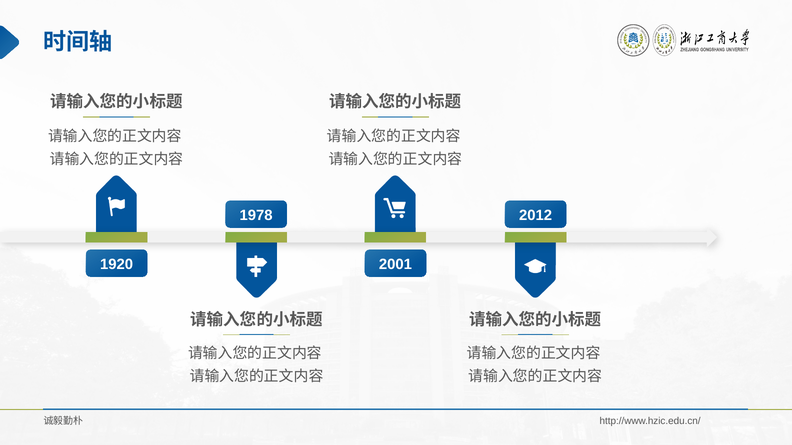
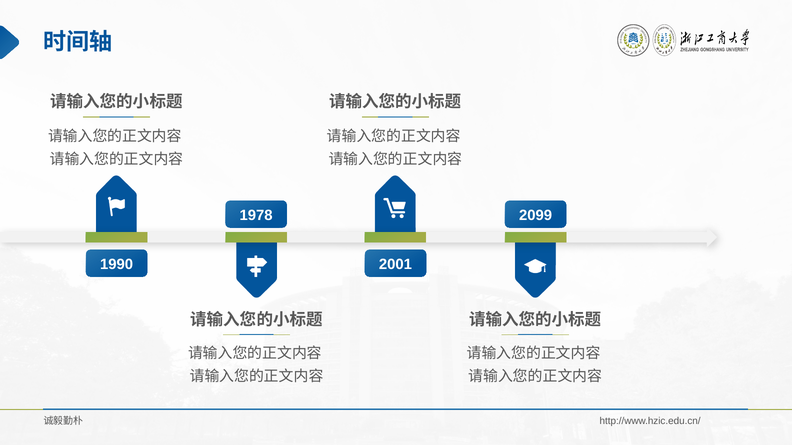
2012: 2012 -> 2099
1920: 1920 -> 1990
